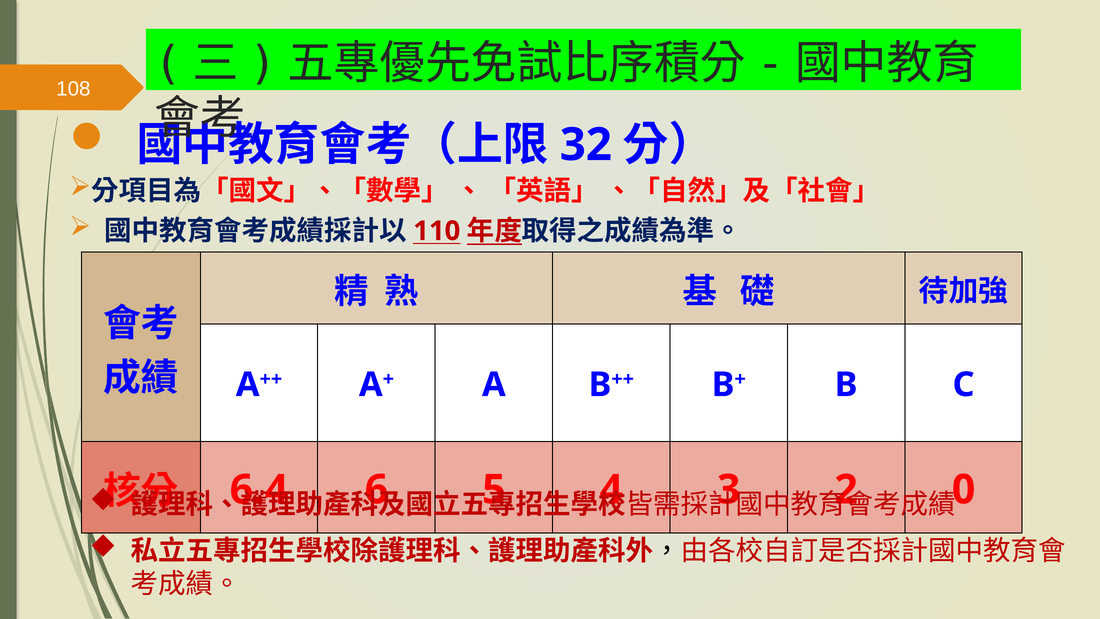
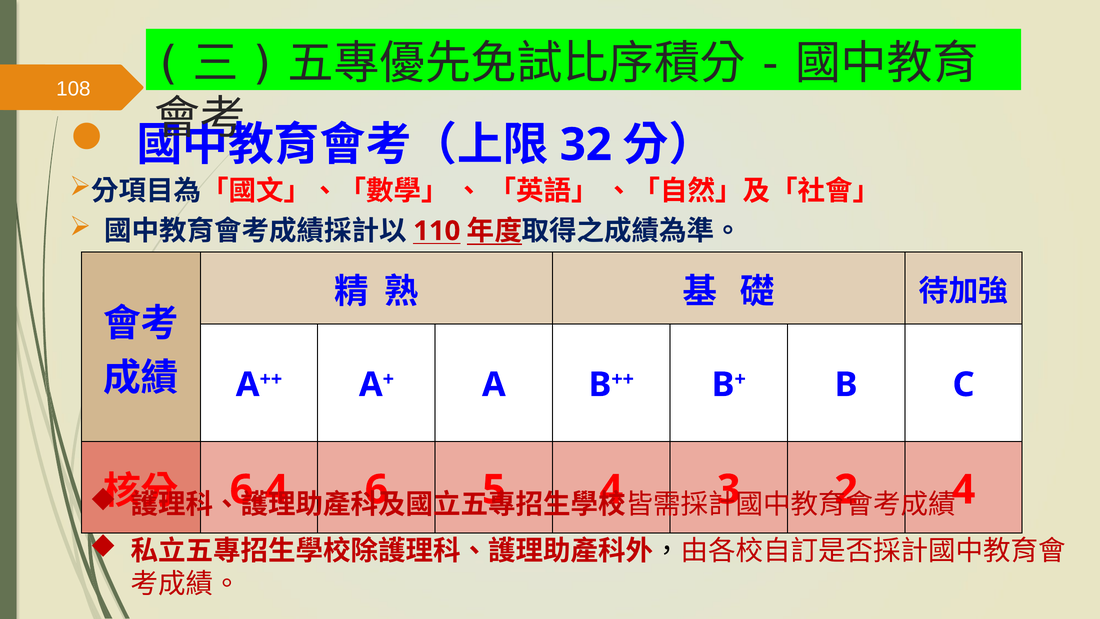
0 at (964, 490): 0 -> 4
